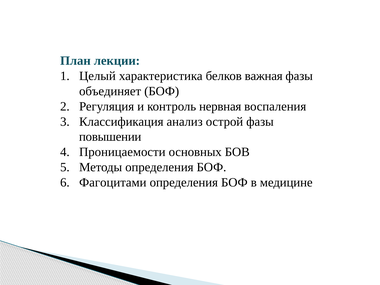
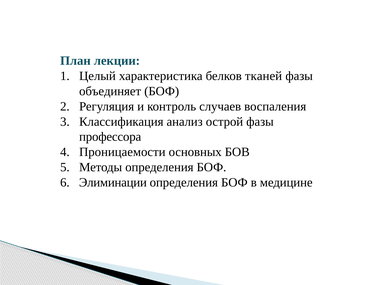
важная: важная -> тканей
нервная: нервная -> случаев
повышении: повышении -> профессора
Фагоцитами: Фагоцитами -> Элиминации
